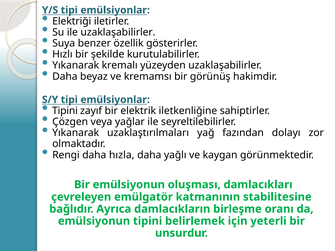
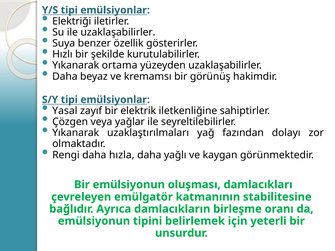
kremalı: kremalı -> ortama
Tipini at (65, 111): Tipini -> Yasal
